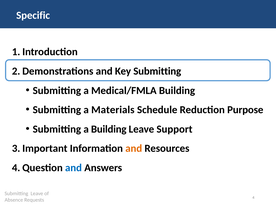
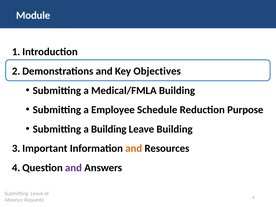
Specific: Specific -> Module
Key Submitting: Submitting -> Objectives
Materials: Materials -> Employee
Leave Support: Support -> Building
and at (74, 168) colour: blue -> purple
